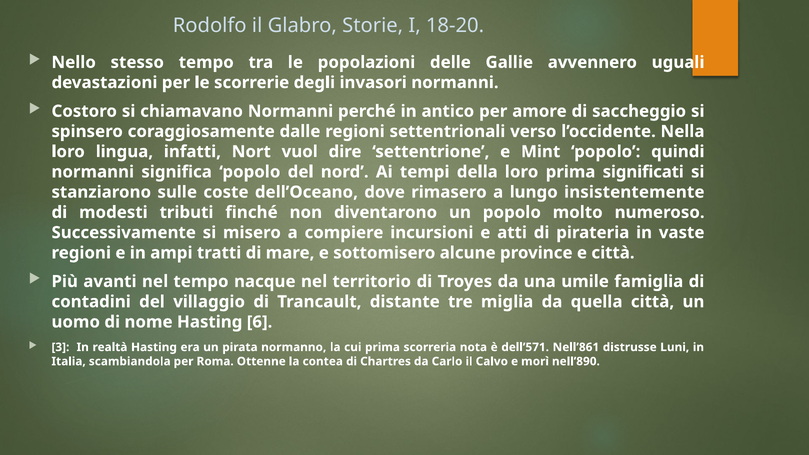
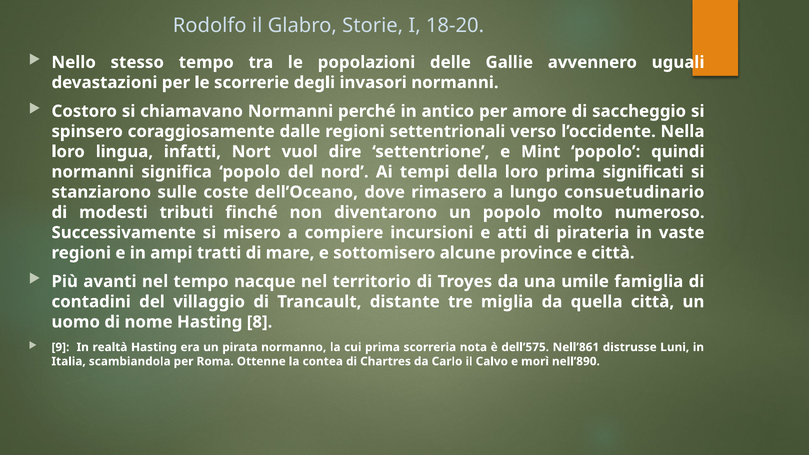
insistentemente: insistentemente -> consuetudinario
6: 6 -> 8
3: 3 -> 9
dell’571: dell’571 -> dell’575
